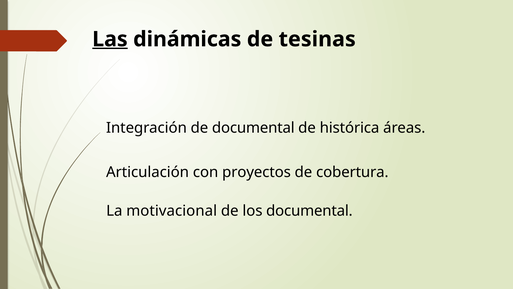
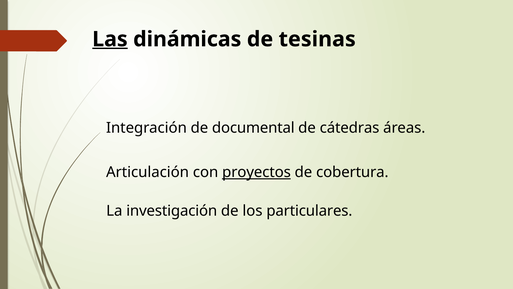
histórica: histórica -> cátedras
proyectos underline: none -> present
motivacional: motivacional -> investigación
los documental: documental -> particulares
